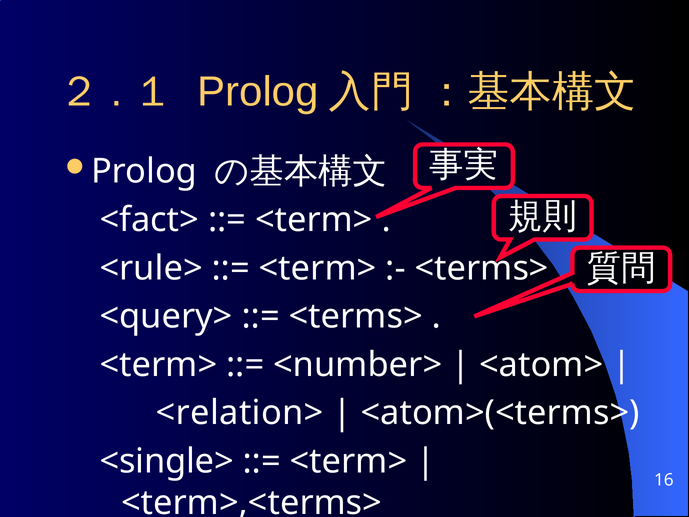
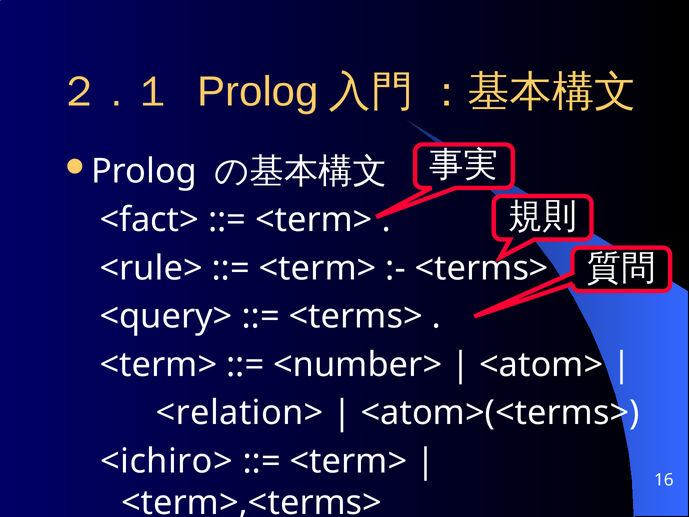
<single>: <single> -> <ichiro>
